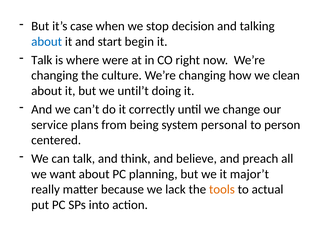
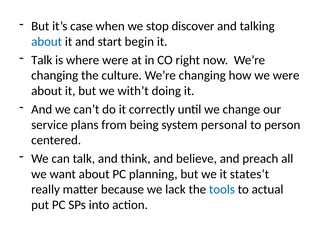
decision: decision -> discover
we clean: clean -> were
until’t: until’t -> with’t
major’t: major’t -> states’t
tools colour: orange -> blue
